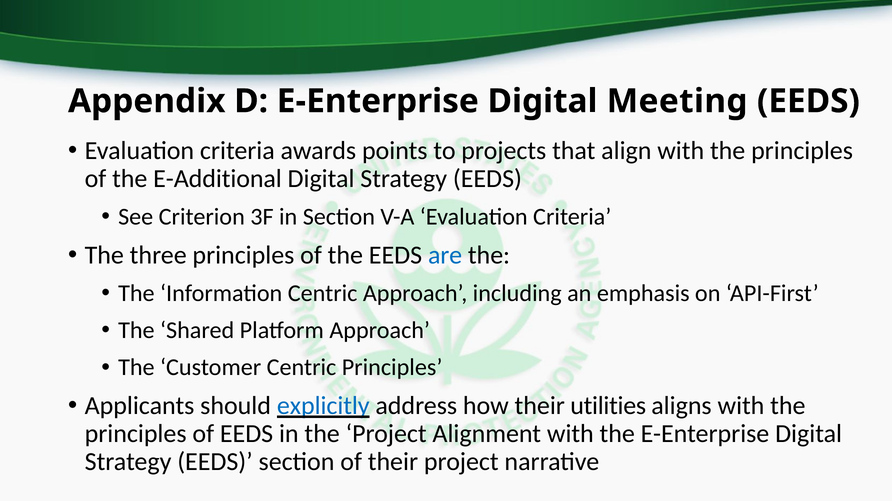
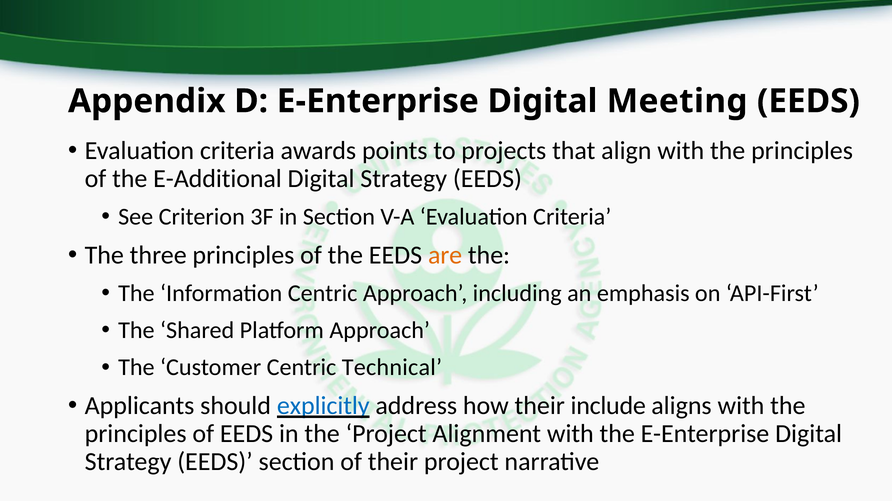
are colour: blue -> orange
Centric Principles: Principles -> Technical
utilities: utilities -> include
